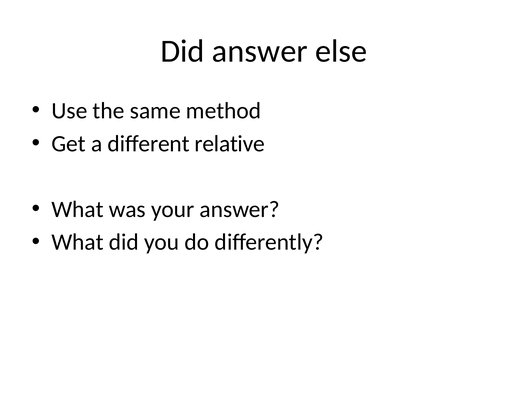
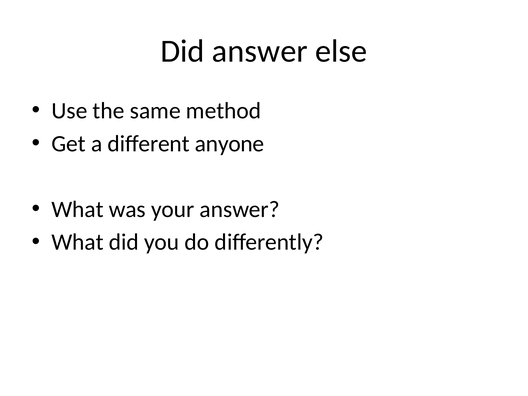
relative: relative -> anyone
